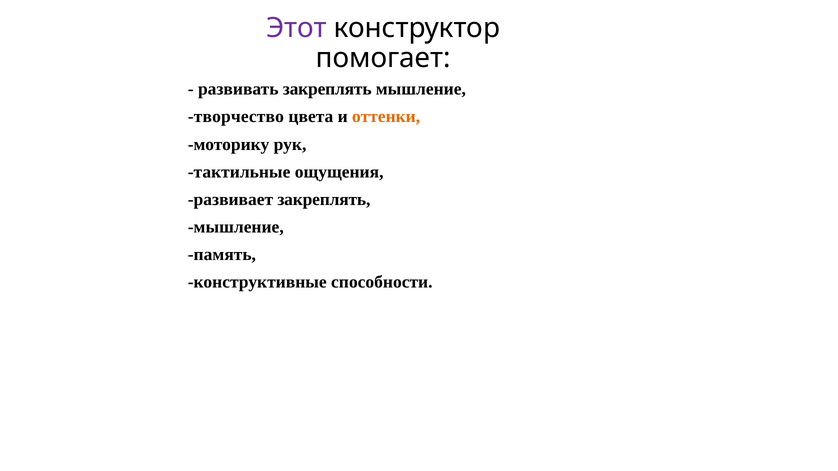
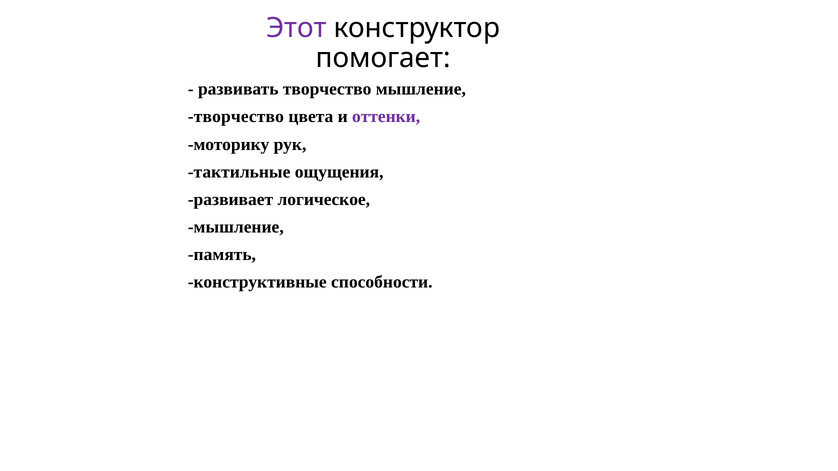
развивать закреплять: закреплять -> творчество
оттенки colour: orange -> purple
развивает закреплять: закреплять -> логическое
